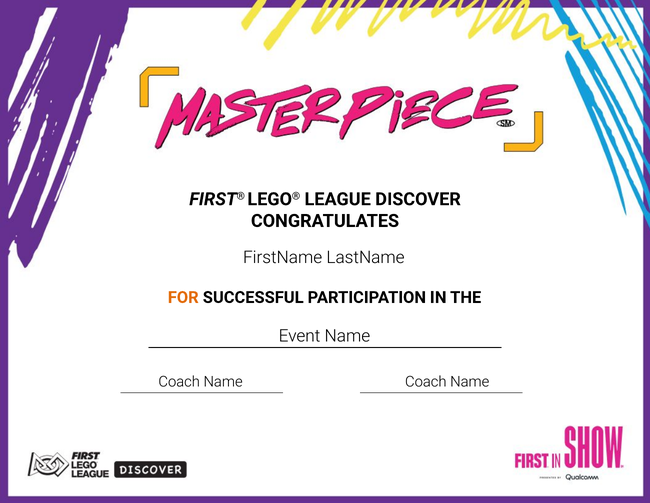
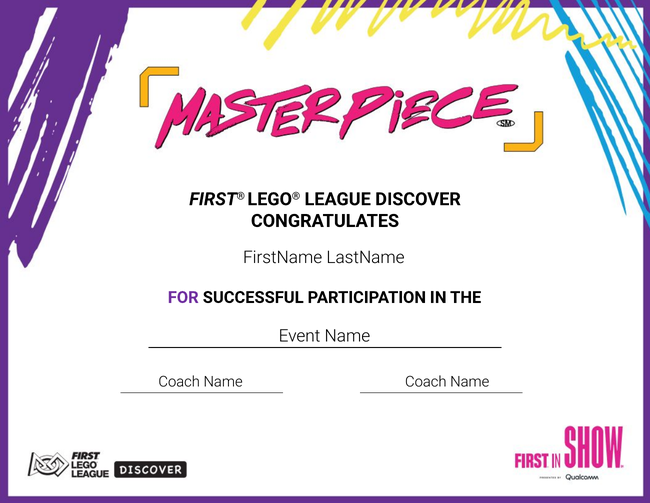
FOR colour: orange -> purple
